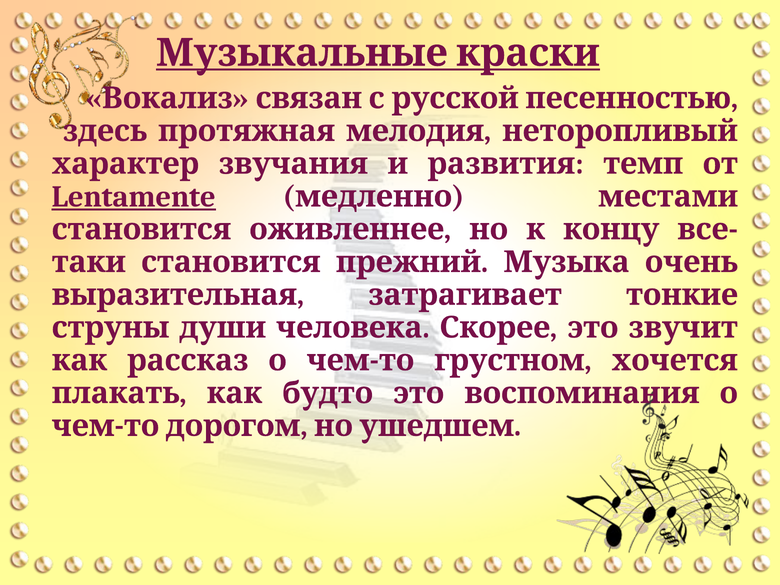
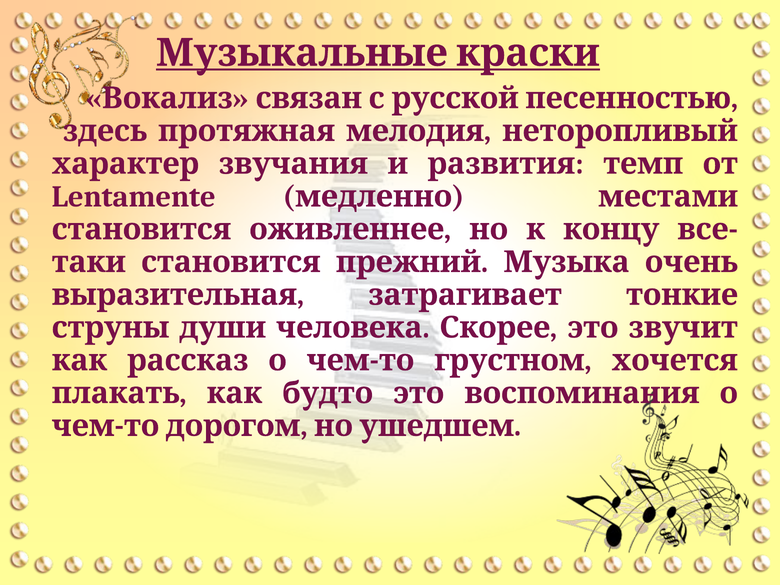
Lentamente underline: present -> none
